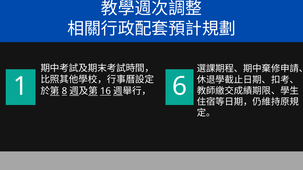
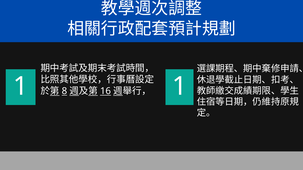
1 6: 6 -> 1
